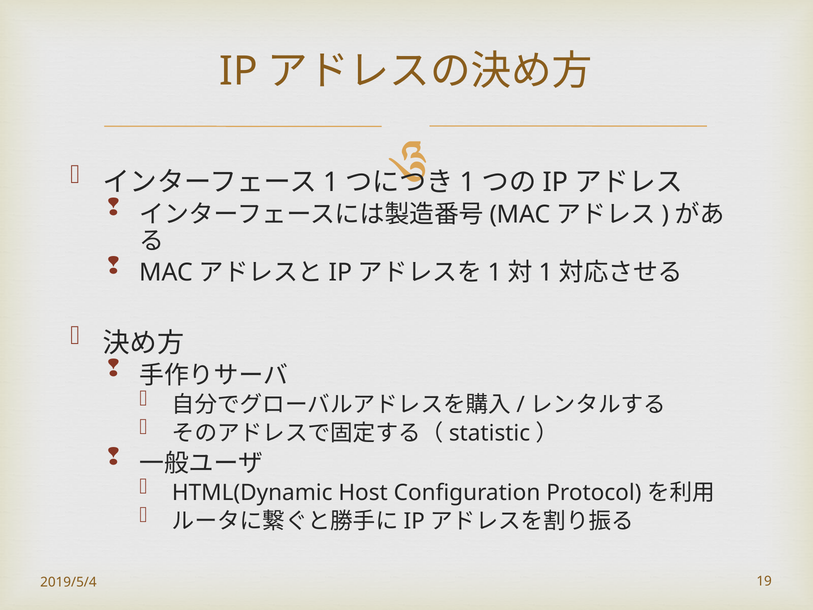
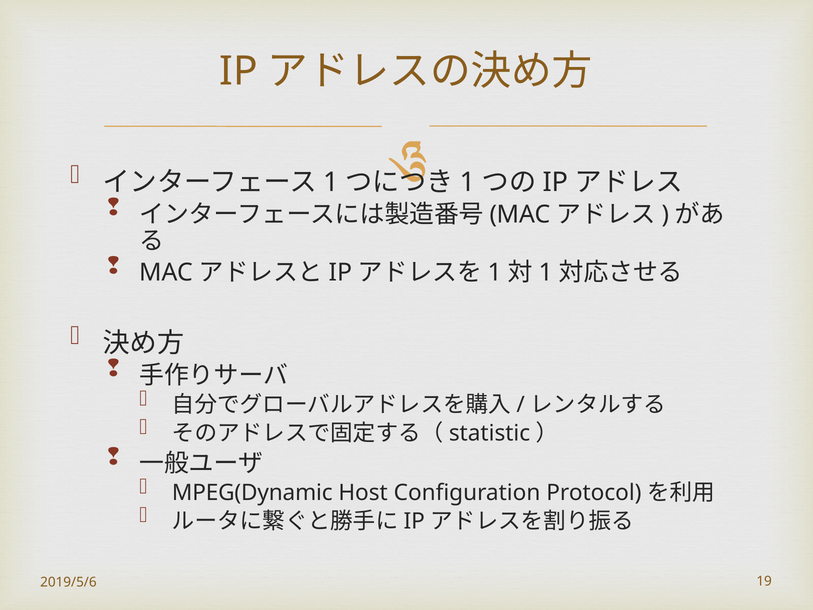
HTML(Dynamic: HTML(Dynamic -> MPEG(Dynamic
2019/5/4: 2019/5/4 -> 2019/5/6
